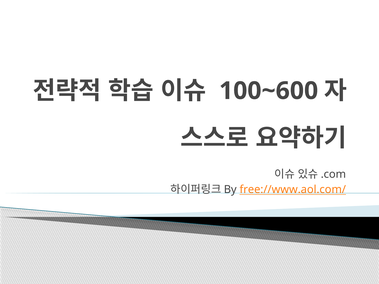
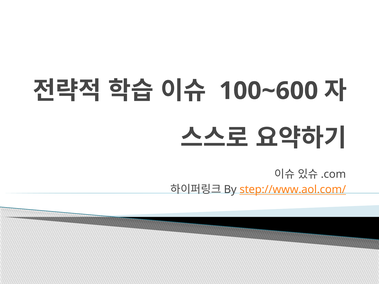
free://www.aol.com/: free://www.aol.com/ -> step://www.aol.com/
